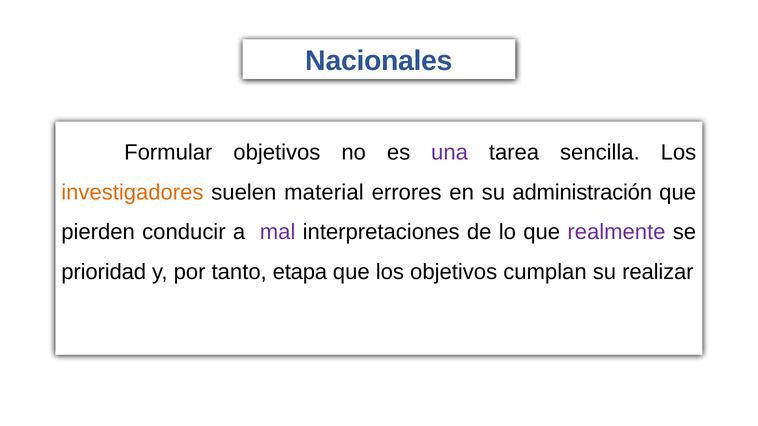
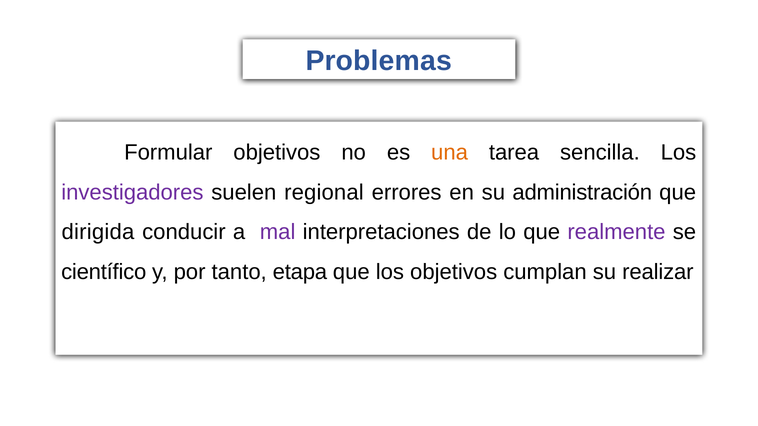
Nacionales: Nacionales -> Problemas
una colour: purple -> orange
investigadores colour: orange -> purple
material: material -> regional
pierden: pierden -> dirigida
prioridad: prioridad -> científico
